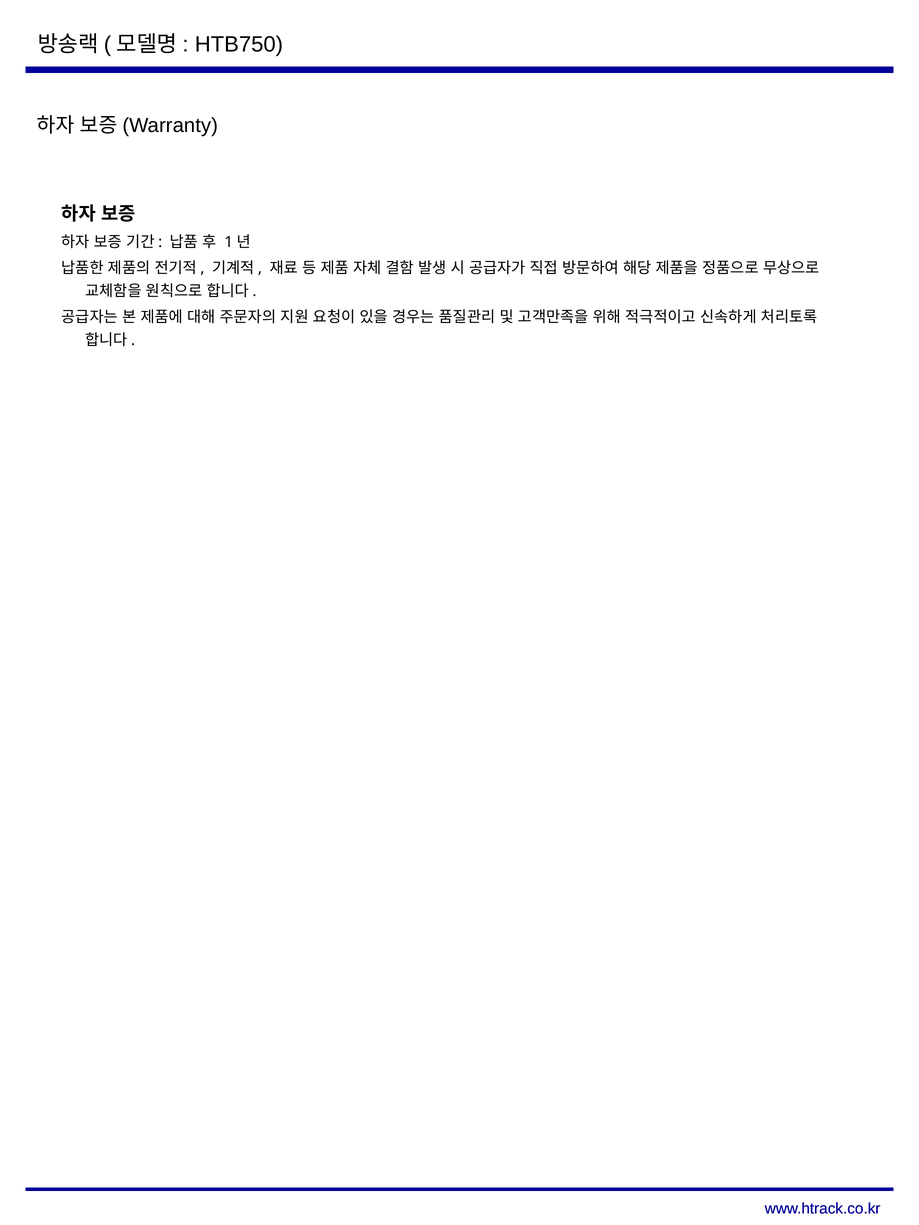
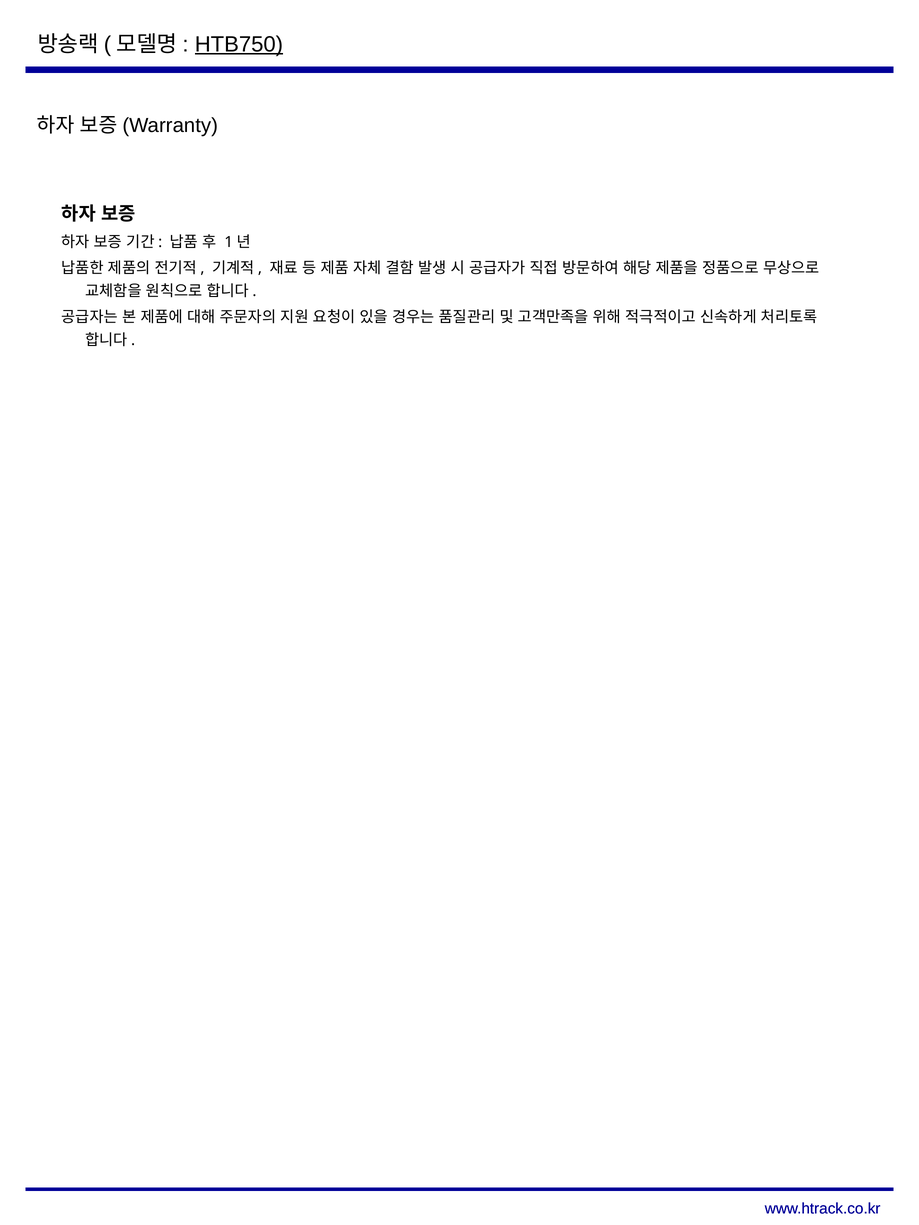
HTB750 underline: none -> present
